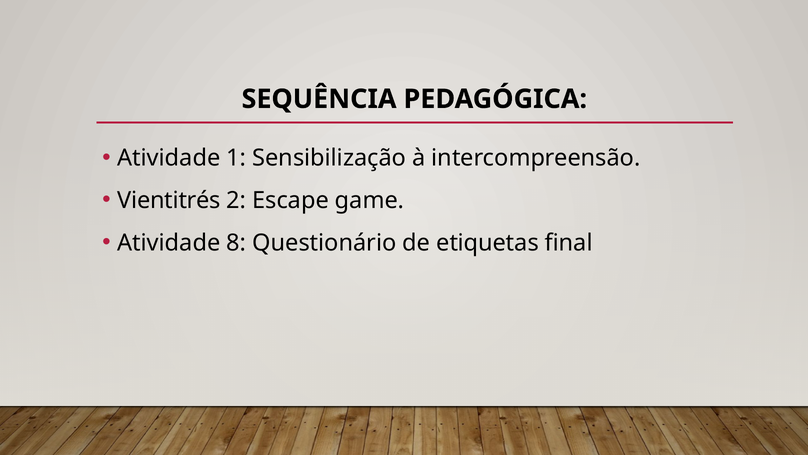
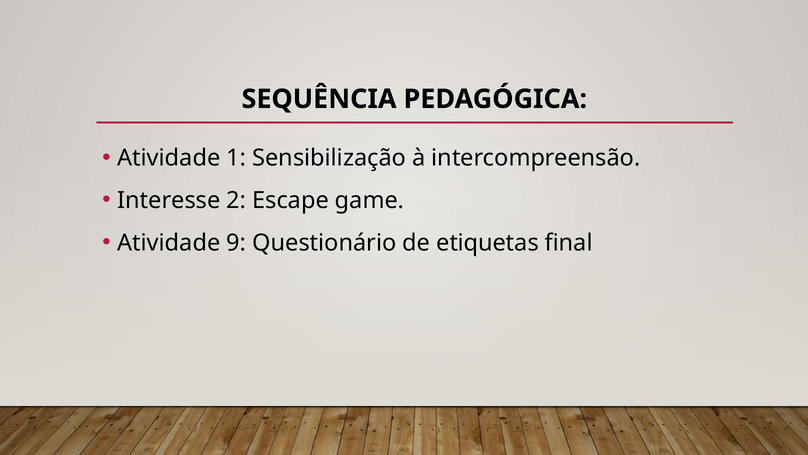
Vientitrés: Vientitrés -> Interesse
8: 8 -> 9
